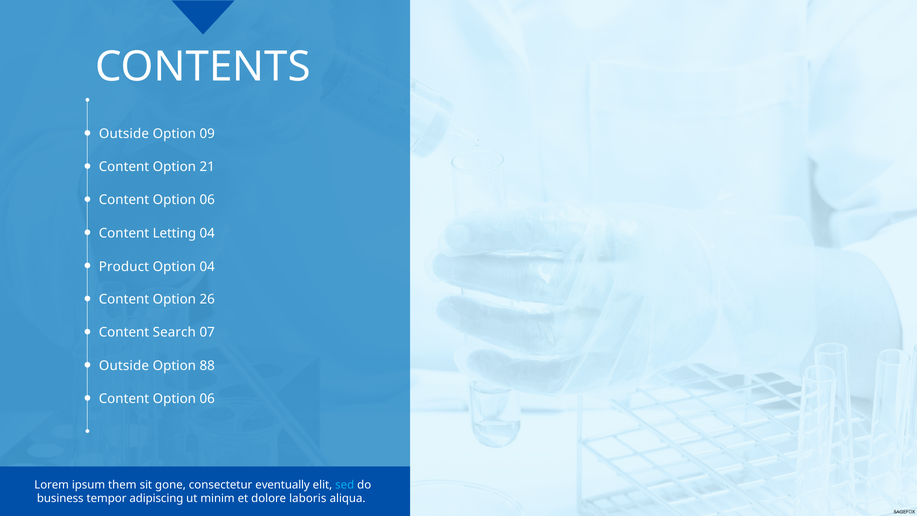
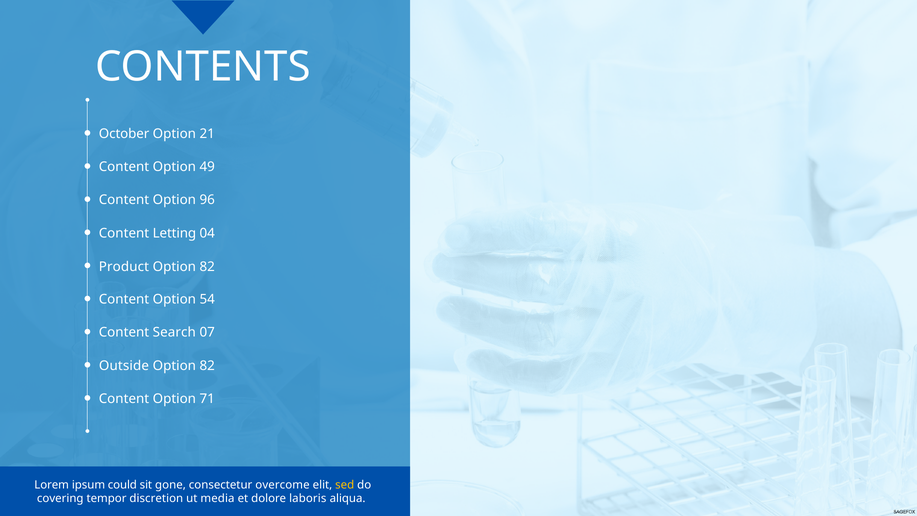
Outside at (124, 134): Outside -> October
09: 09 -> 21
21: 21 -> 49
06 at (207, 200): 06 -> 96
04 at (207, 266): 04 -> 82
26: 26 -> 54
88 at (207, 366): 88 -> 82
06 at (207, 399): 06 -> 71
them: them -> could
eventually: eventually -> overcome
sed colour: light blue -> yellow
business: business -> covering
adipiscing: adipiscing -> discretion
minim: minim -> media
